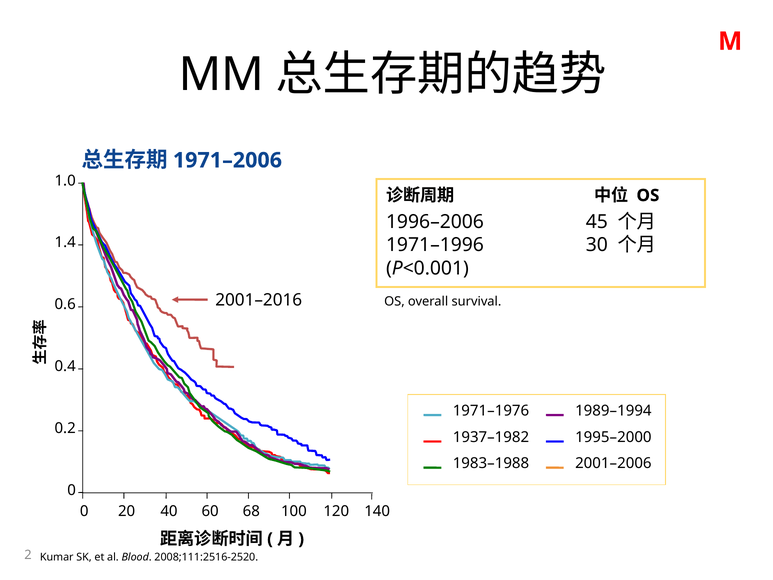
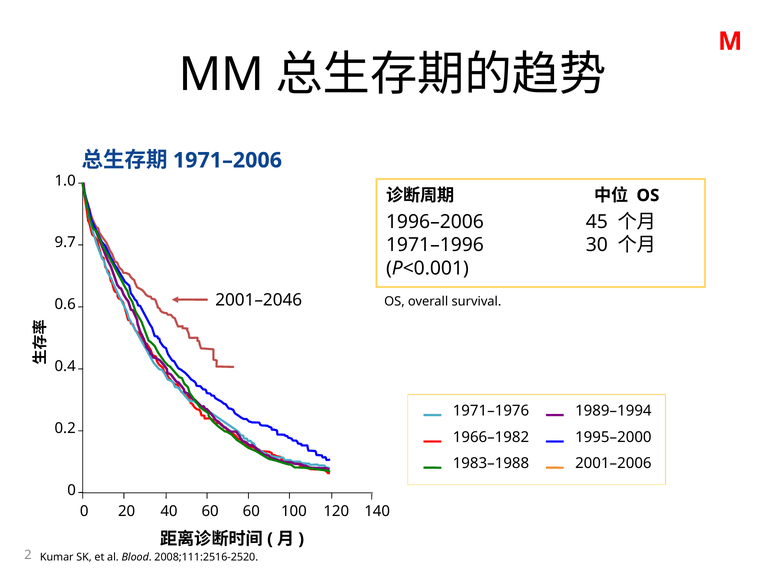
1.4: 1.4 -> 9.7
2001–2016: 2001–2016 -> 2001–2046
1937–1982: 1937–1982 -> 1966–1982
60 68: 68 -> 60
